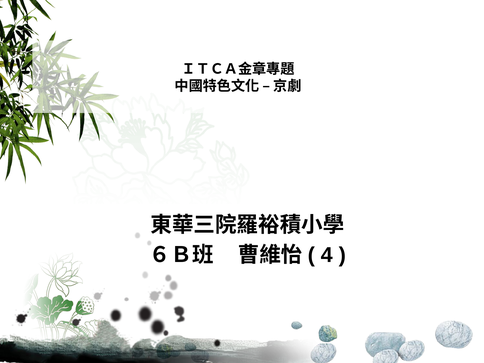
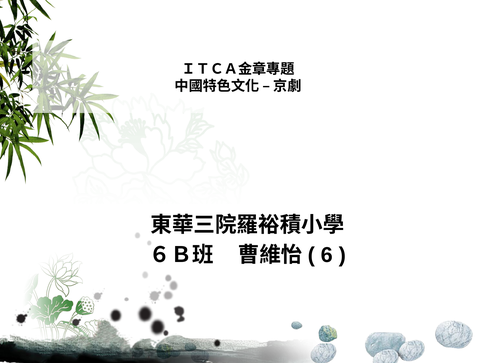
4: 4 -> 6
